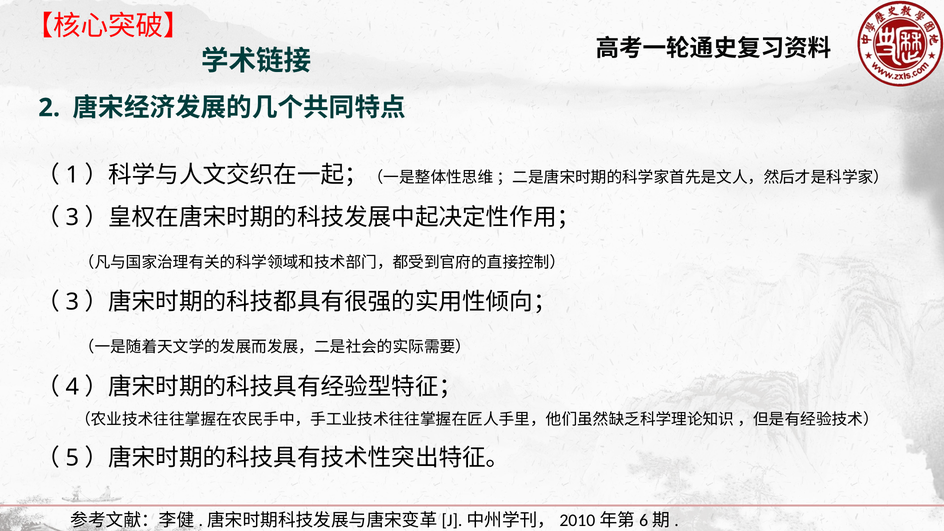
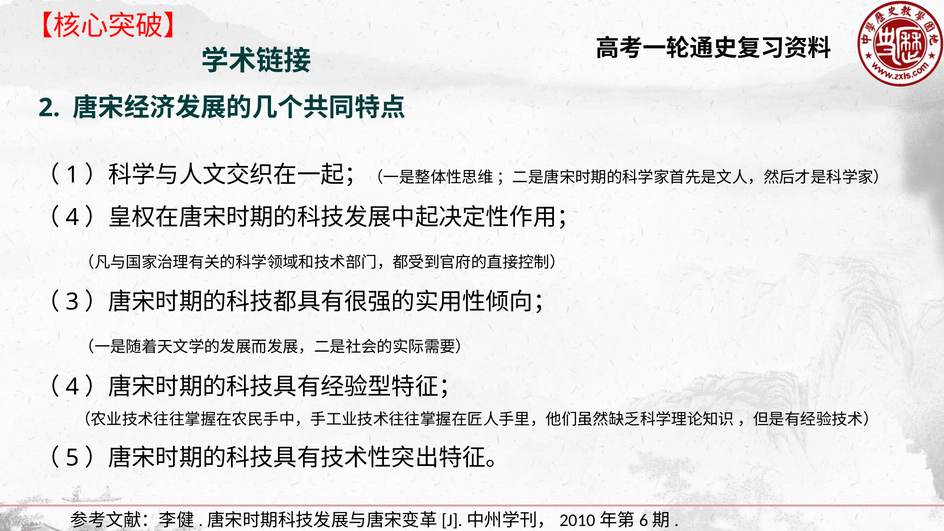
3 at (72, 217): 3 -> 4
